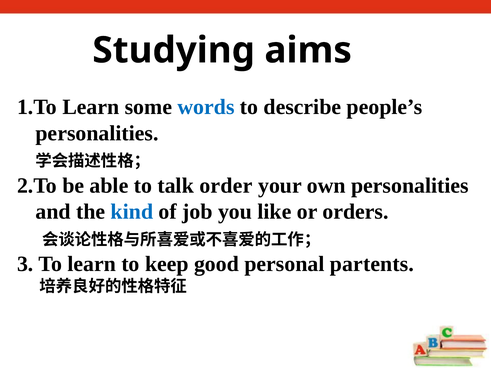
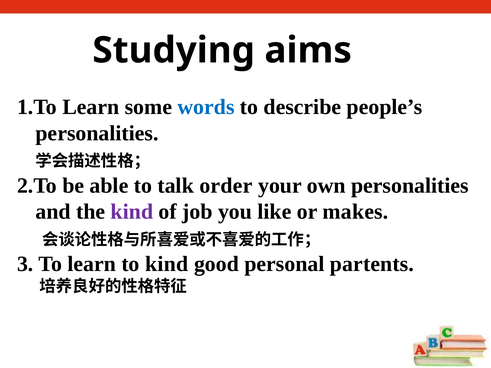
kind at (132, 212) colour: blue -> purple
orders: orders -> makes
to keep: keep -> kind
